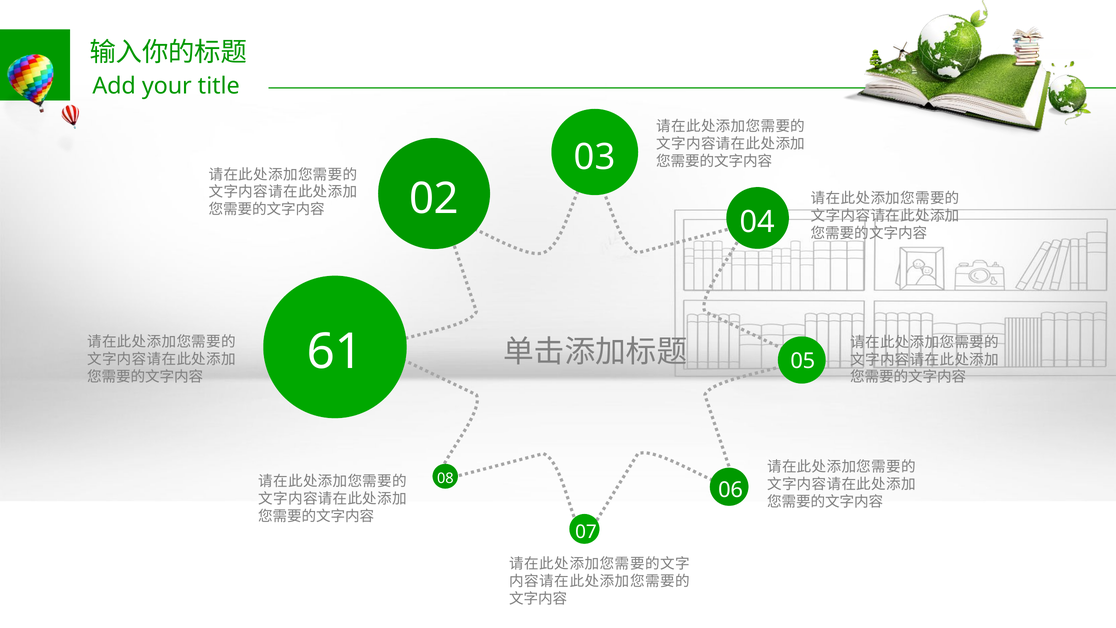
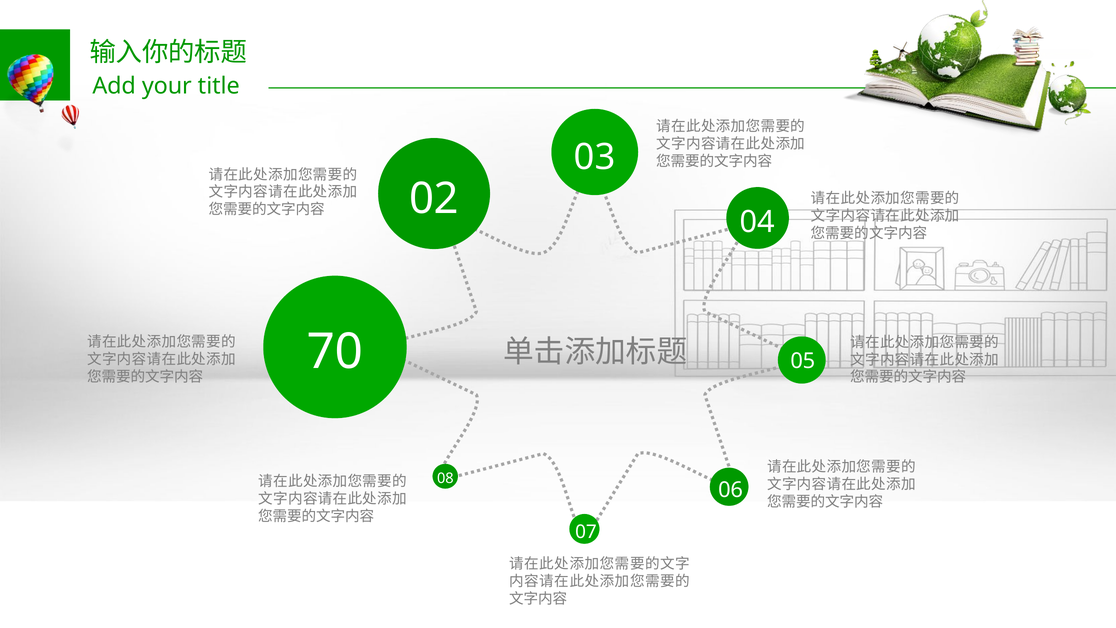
61: 61 -> 70
